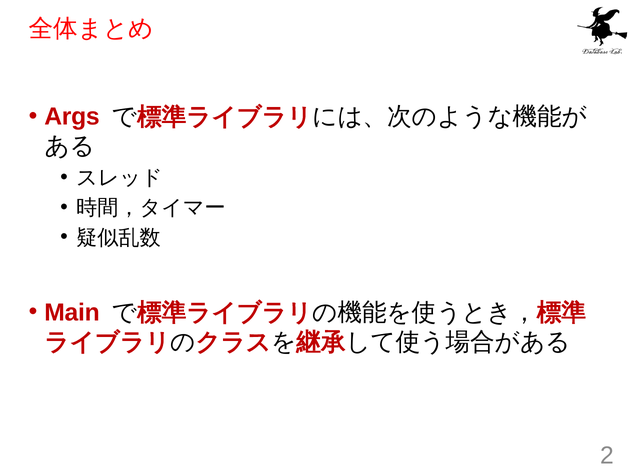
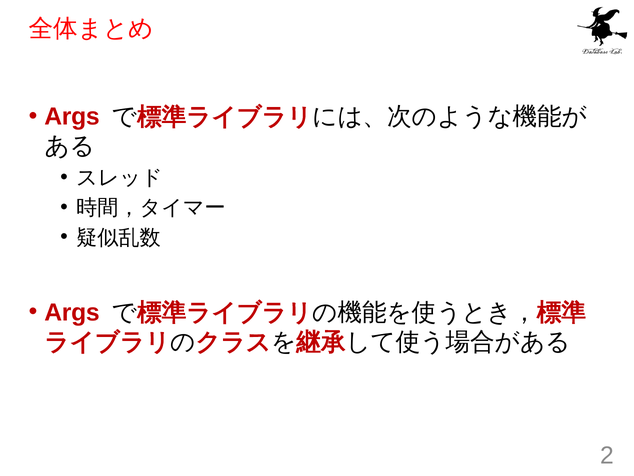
Main at (72, 312): Main -> Args
